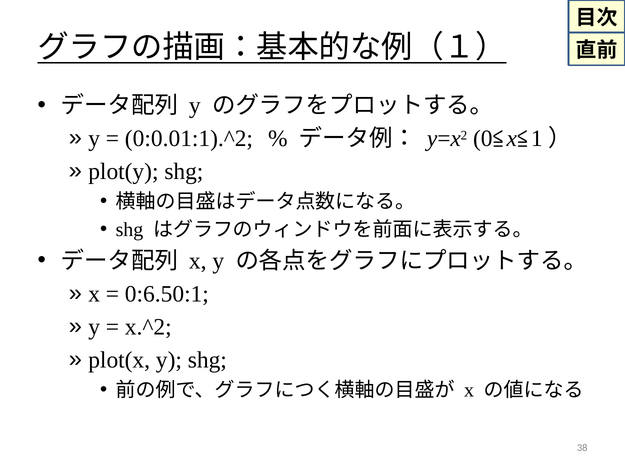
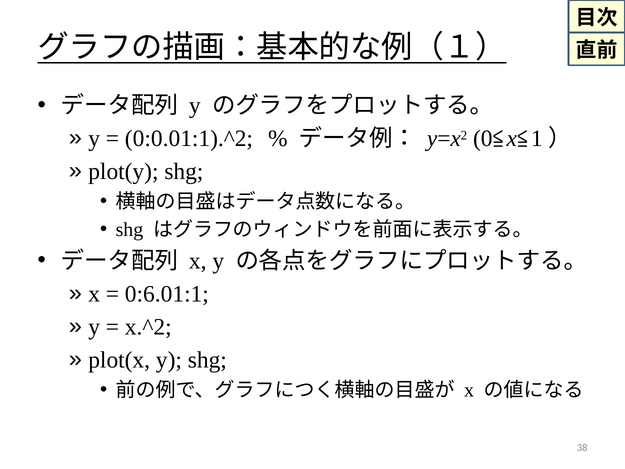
0:6.50:1: 0:6.50:1 -> 0:6.01:1
